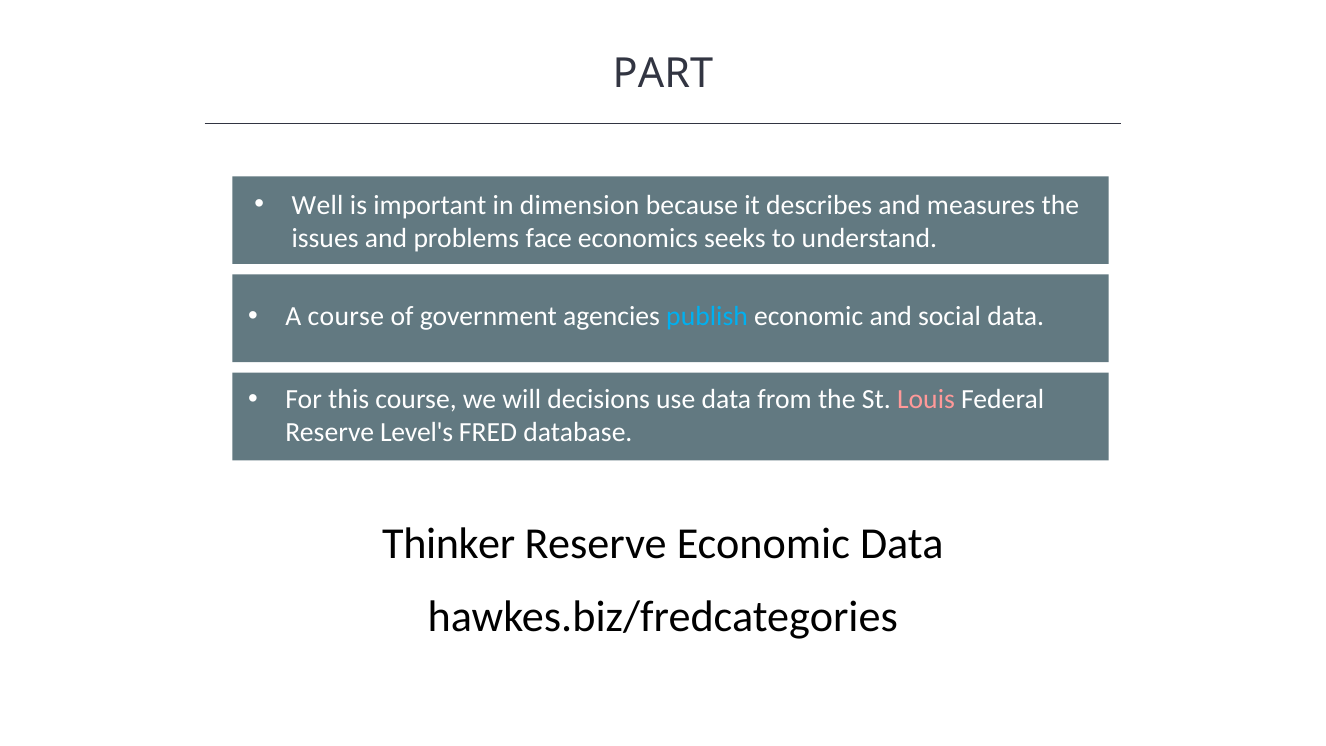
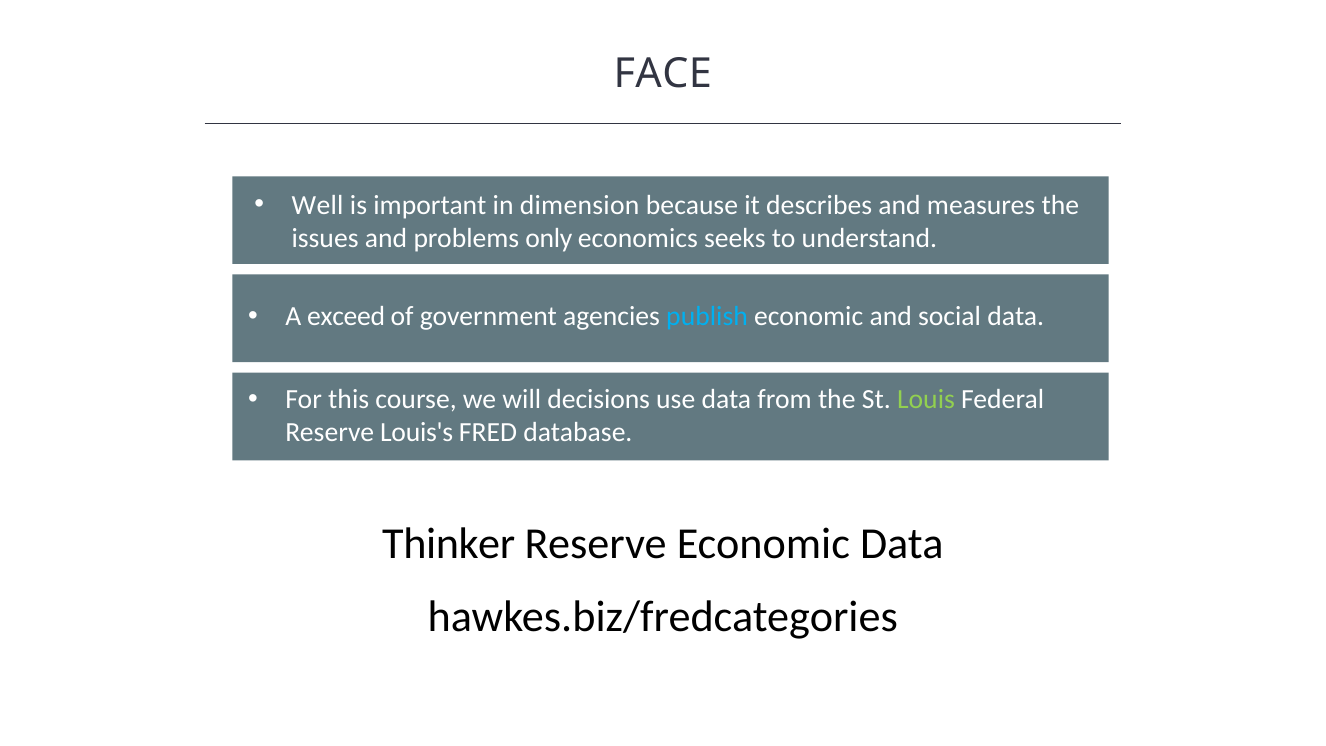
PART: PART -> FACE
face: face -> only
A course: course -> exceed
Louis colour: pink -> light green
Level's: Level's -> Louis's
